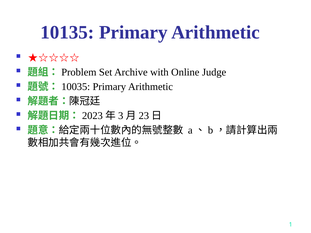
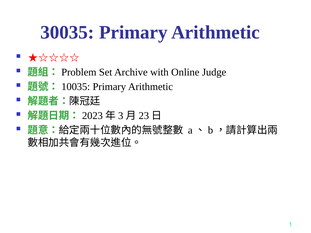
10135: 10135 -> 30035
